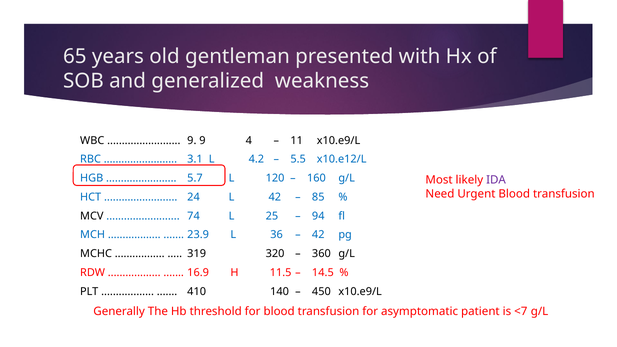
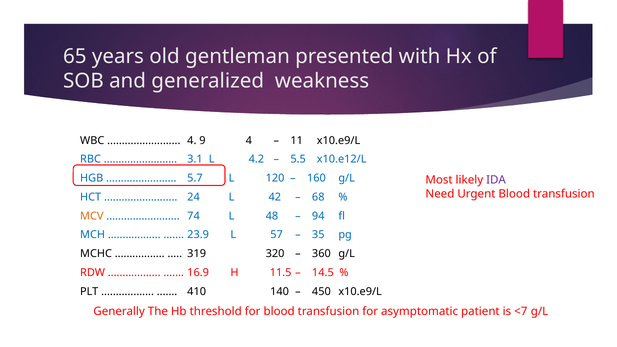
9 at (192, 140): 9 -> 4
85: 85 -> 68
MCV colour: black -> orange
25: 25 -> 48
36: 36 -> 57
42 at (318, 235): 42 -> 35
